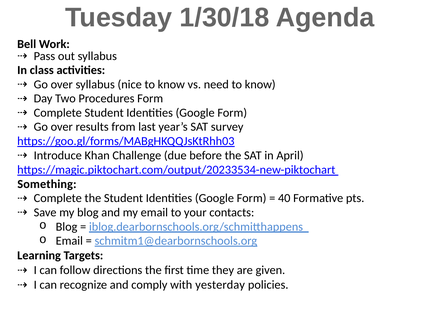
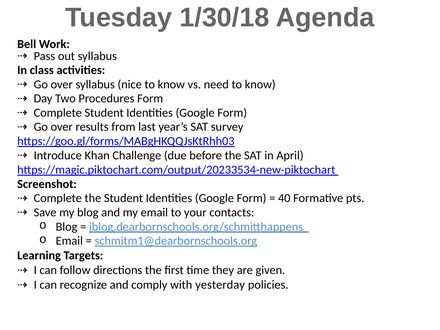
Something: Something -> Screenshot
